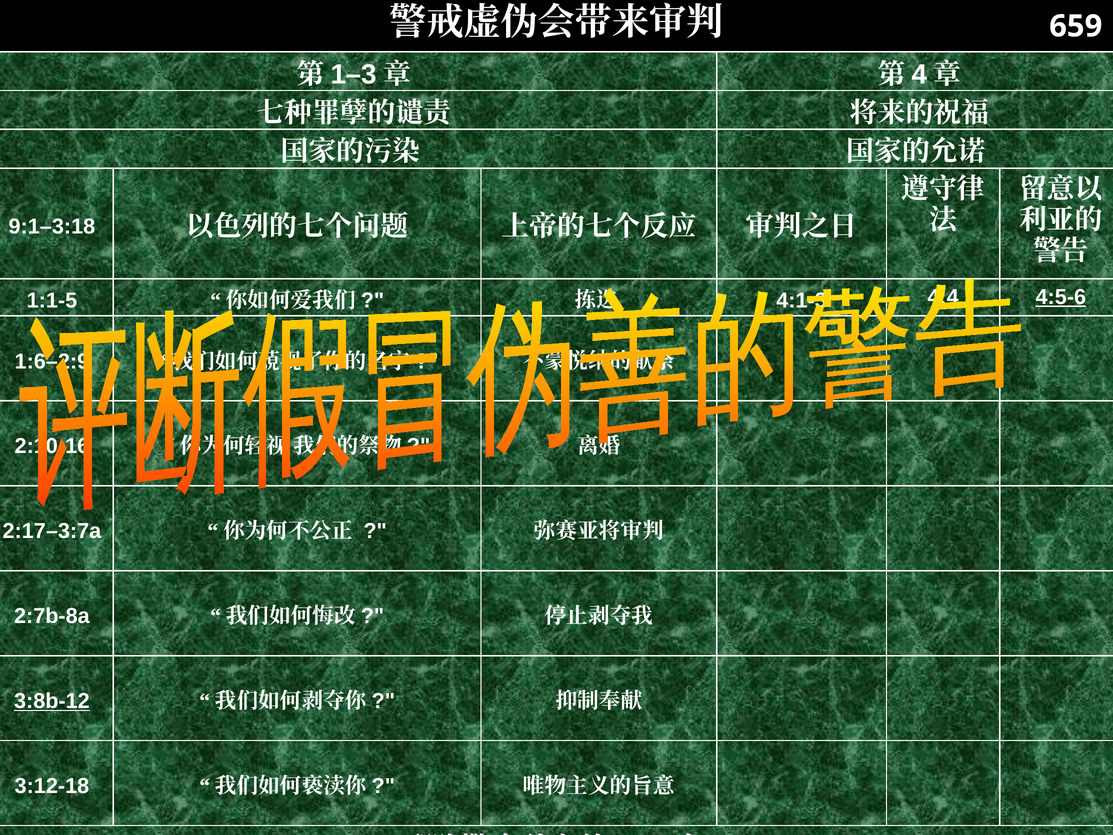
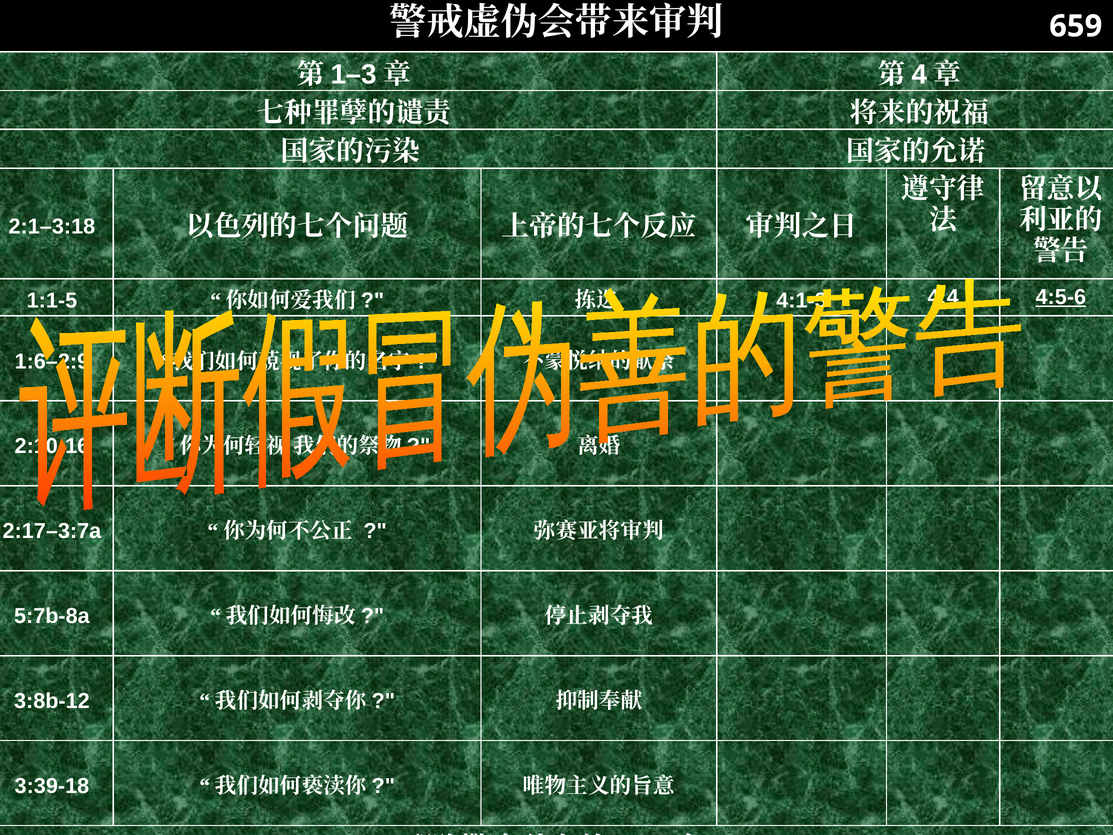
9:1–3:18: 9:1–3:18 -> 2:1–3:18
2:7b-8a: 2:7b-8a -> 5:7b-8a
3:8b-12 underline: present -> none
3:12-18: 3:12-18 -> 3:39-18
